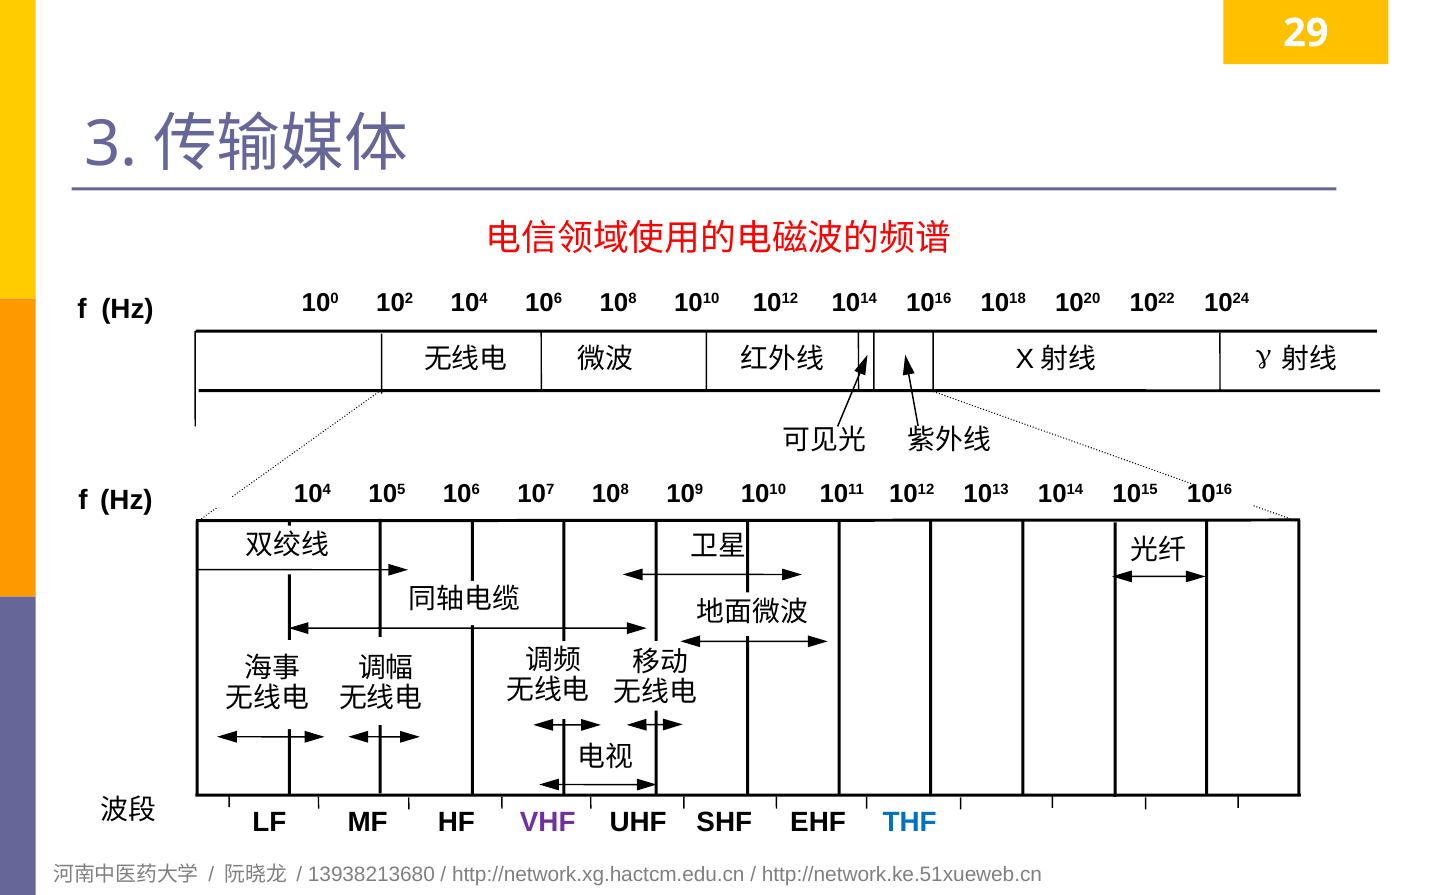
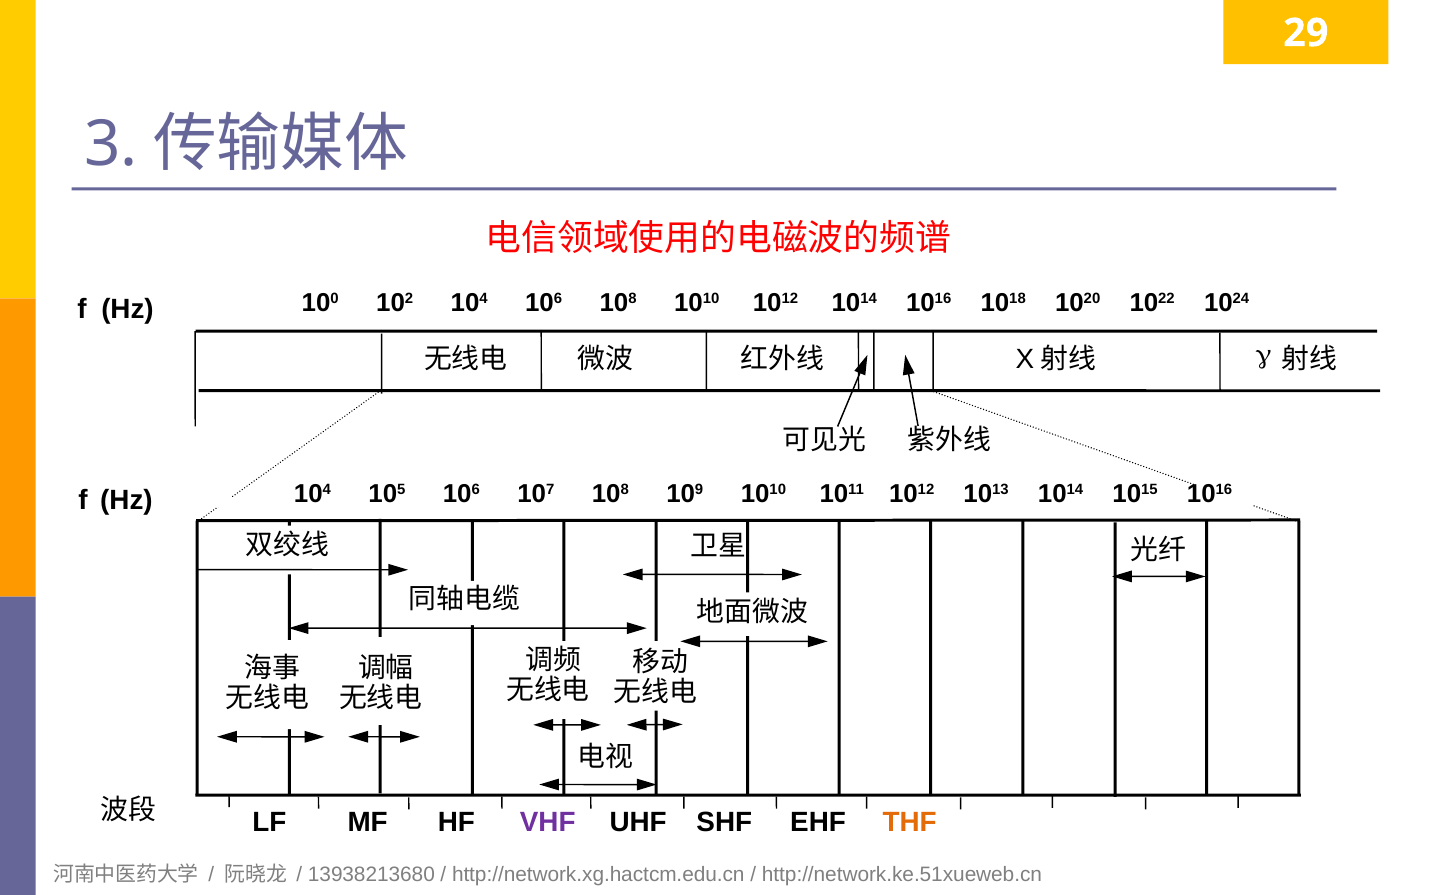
THF colour: blue -> orange
